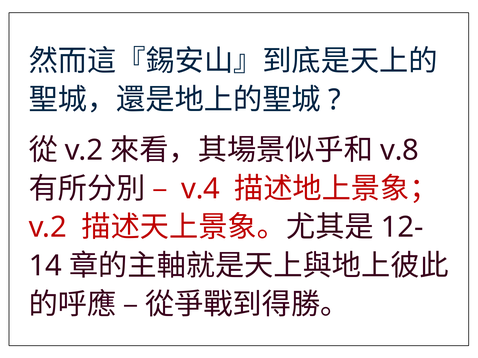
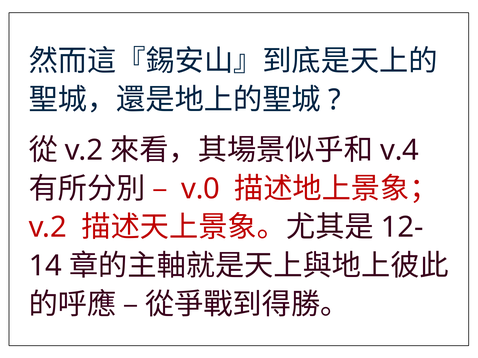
v.8: v.8 -> v.4
v.4: v.4 -> v.0
